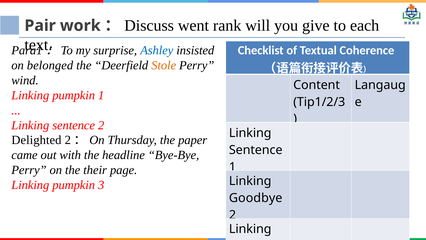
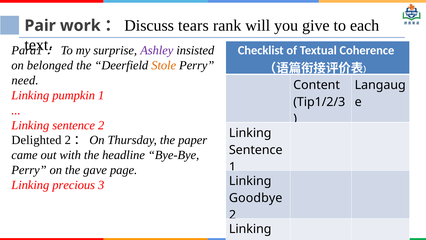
went: went -> tears
Ashley colour: blue -> purple
wind: wind -> need
their: their -> gave
pumpkin at (74, 185): pumpkin -> precious
